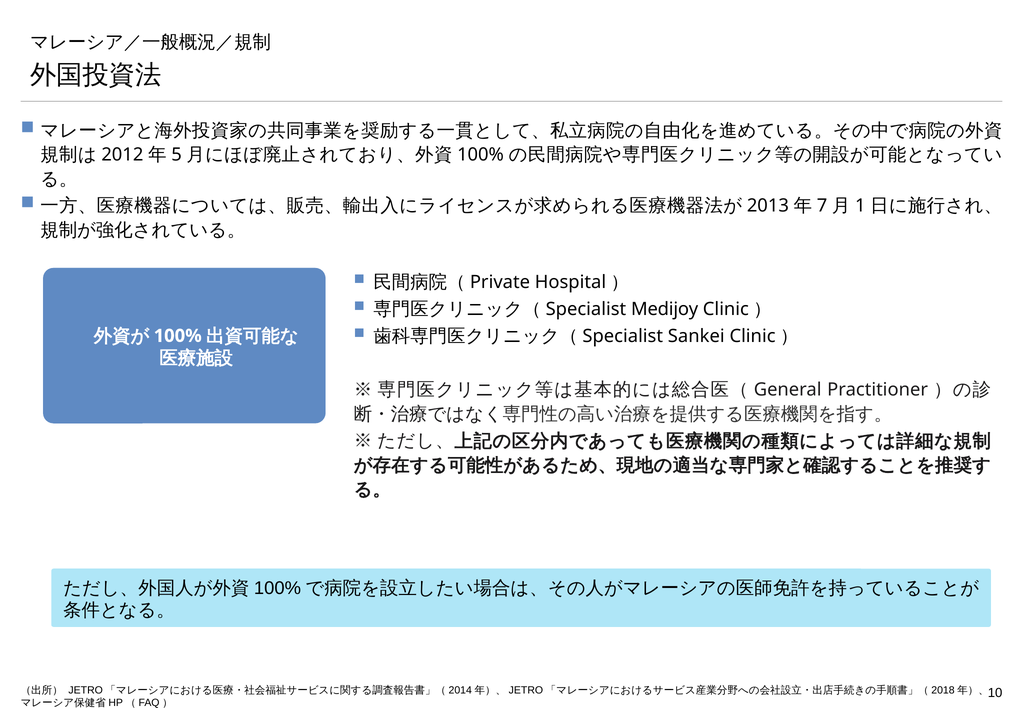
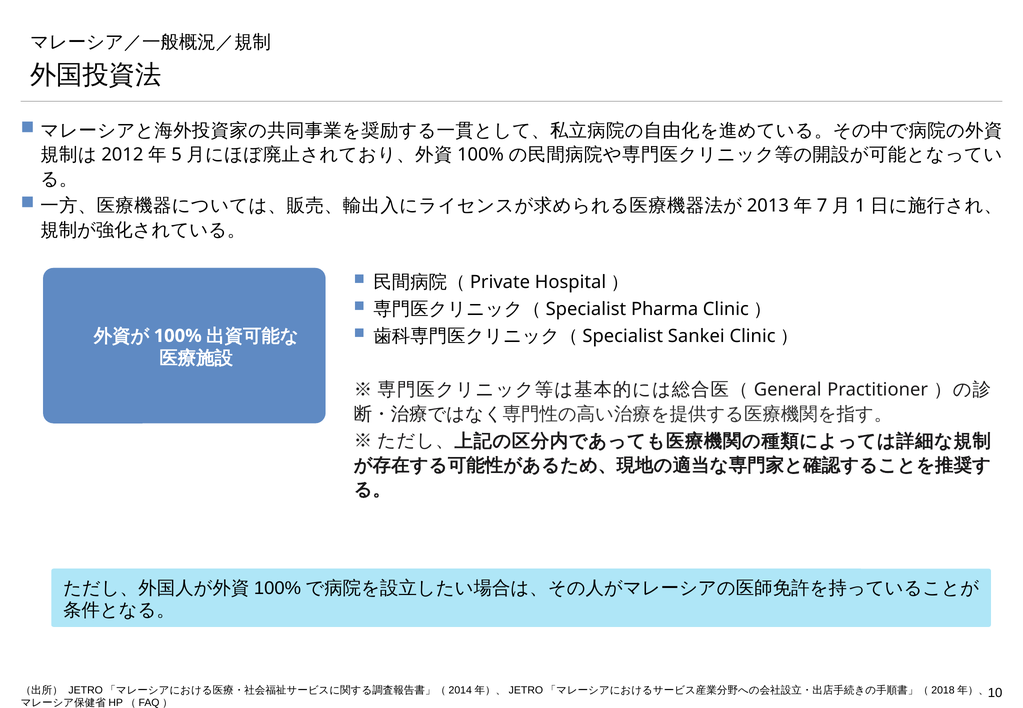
Medijoy: Medijoy -> Pharma
